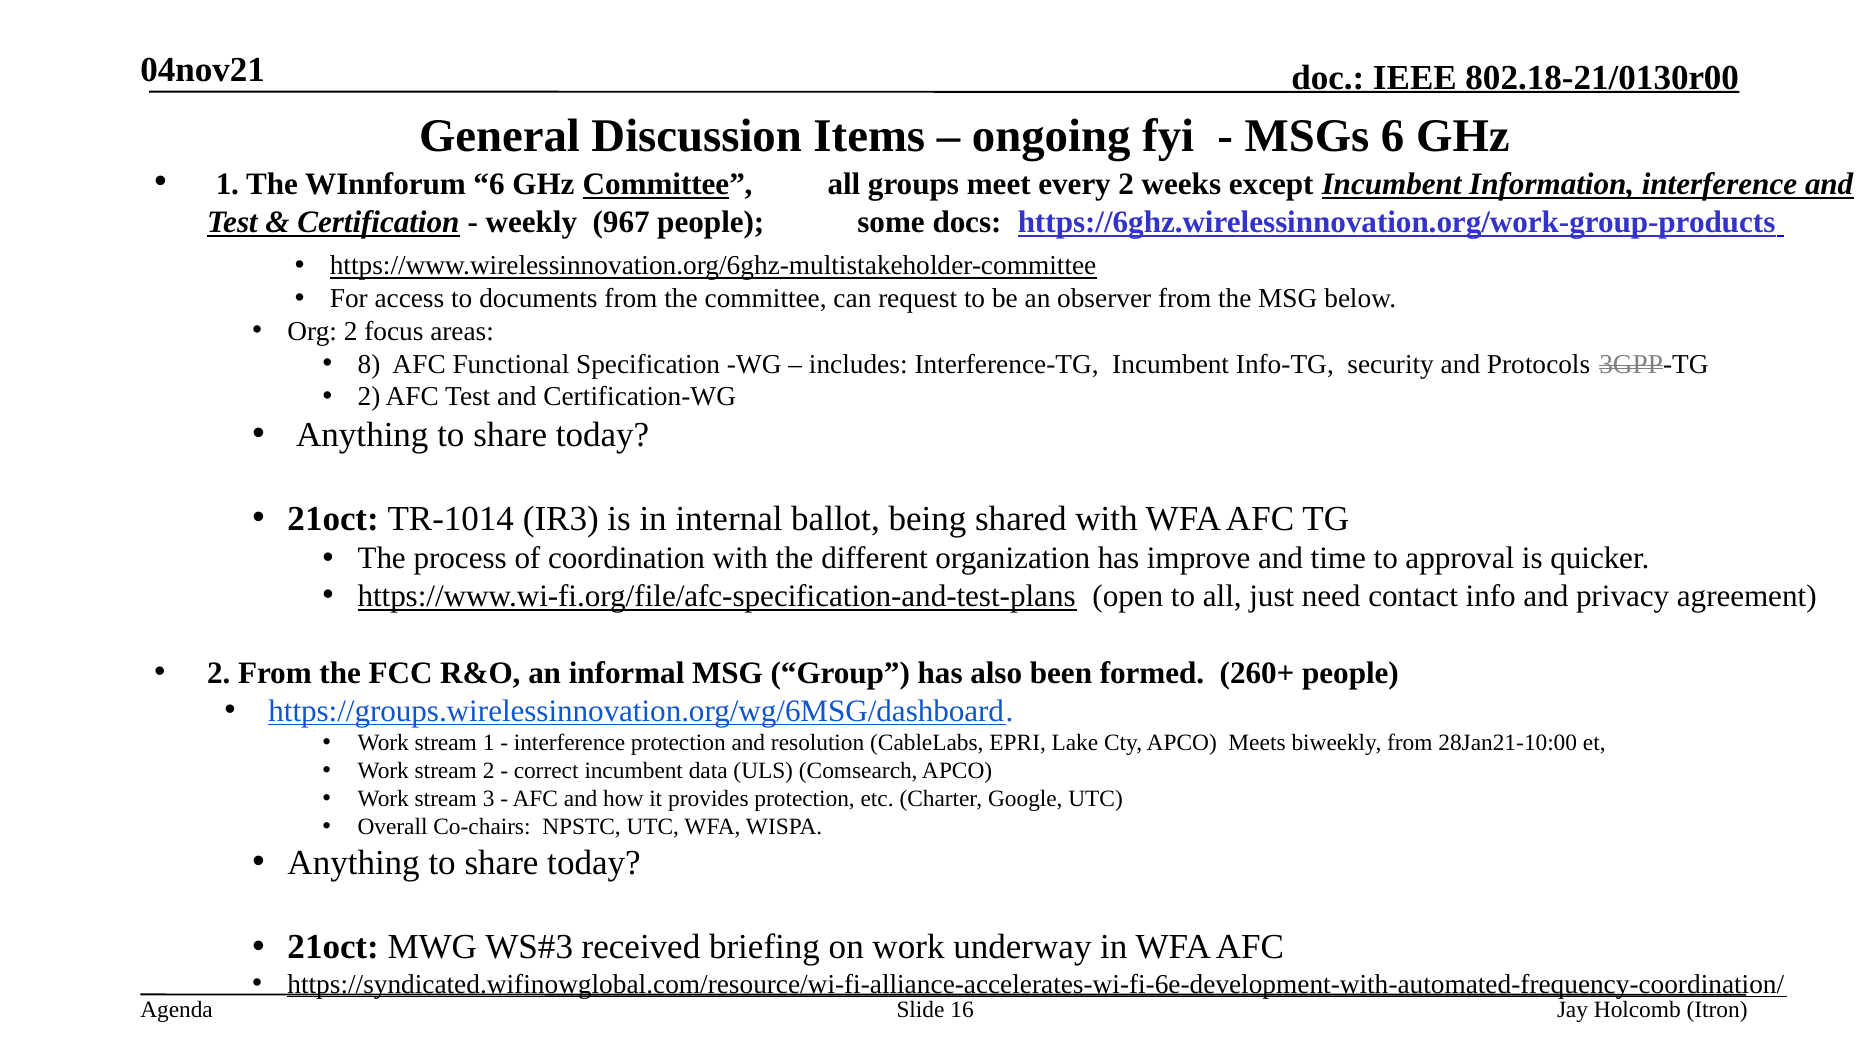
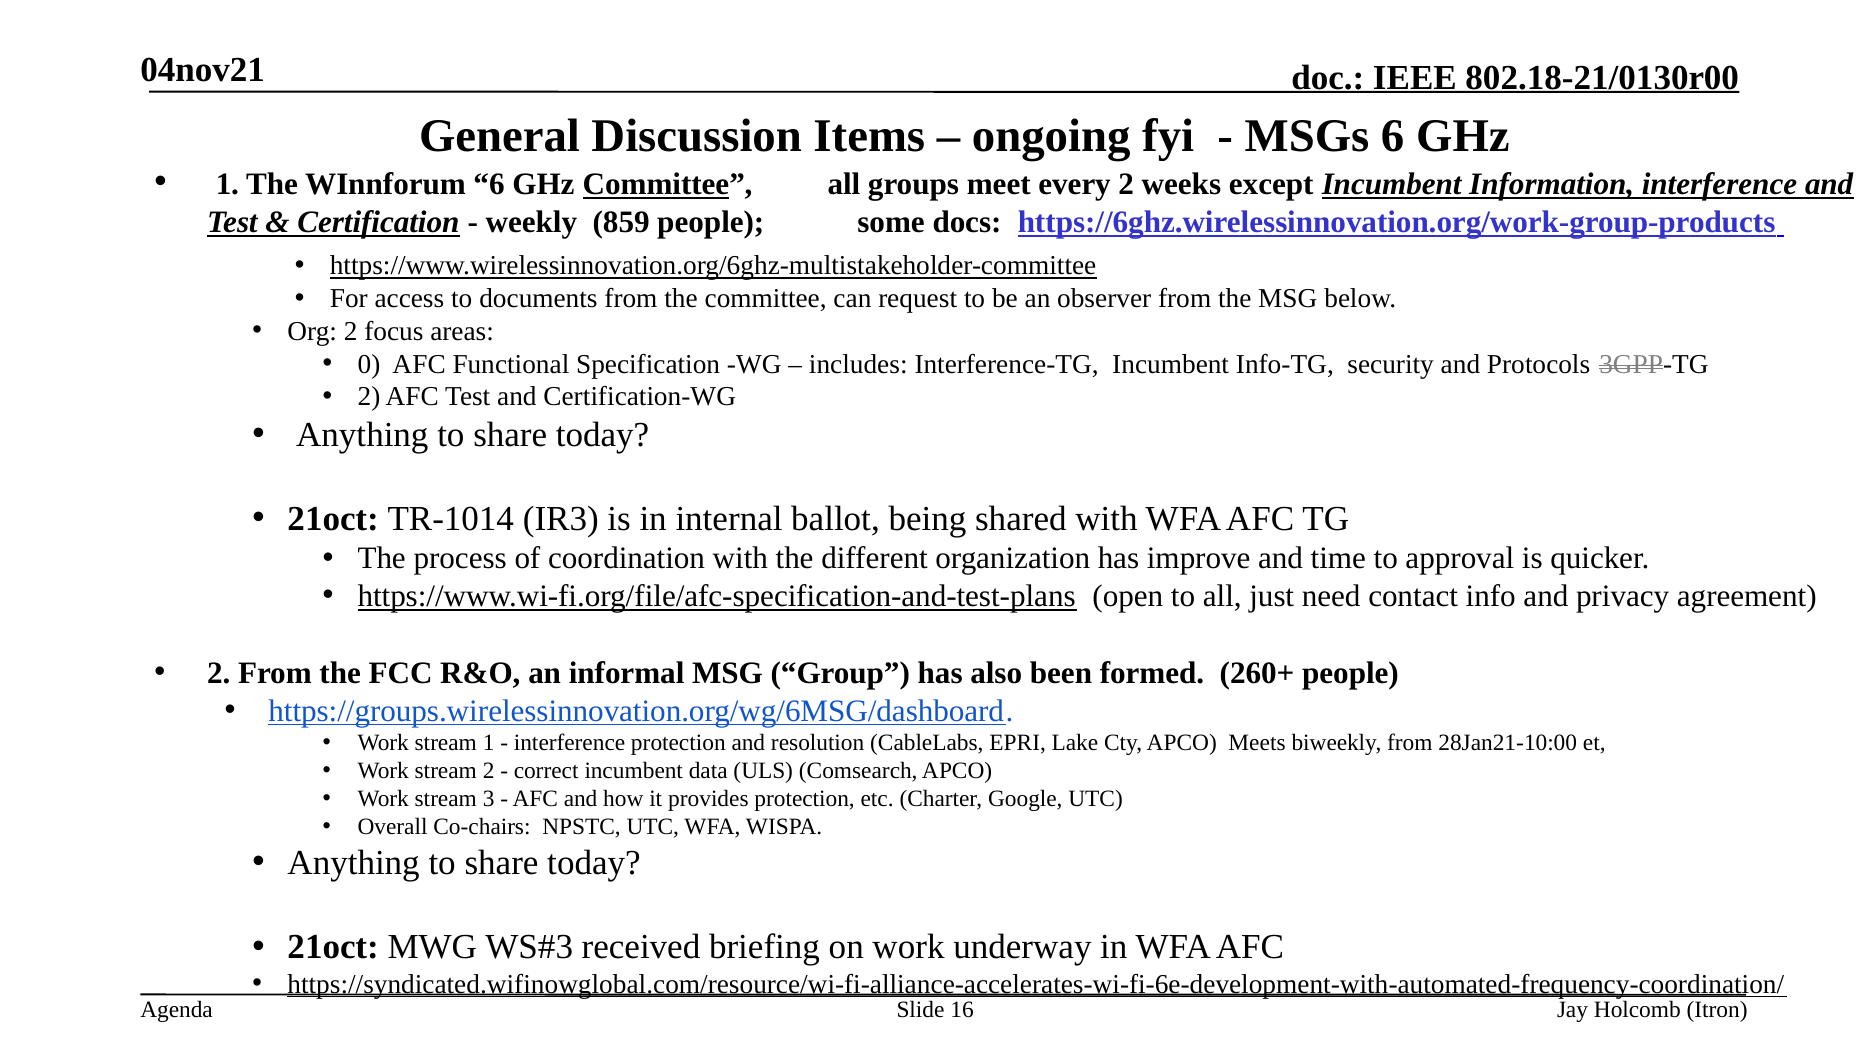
967: 967 -> 859
8: 8 -> 0
